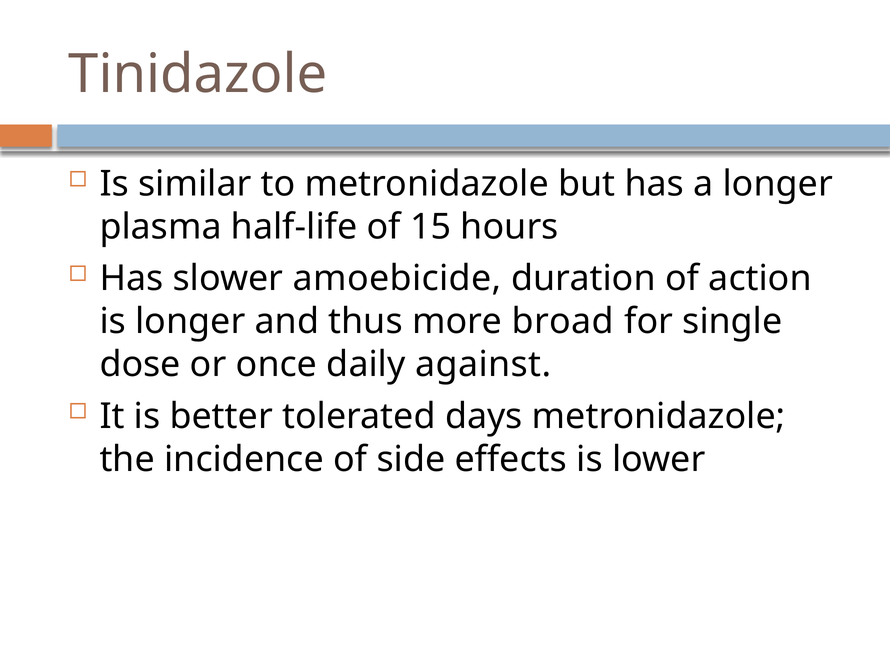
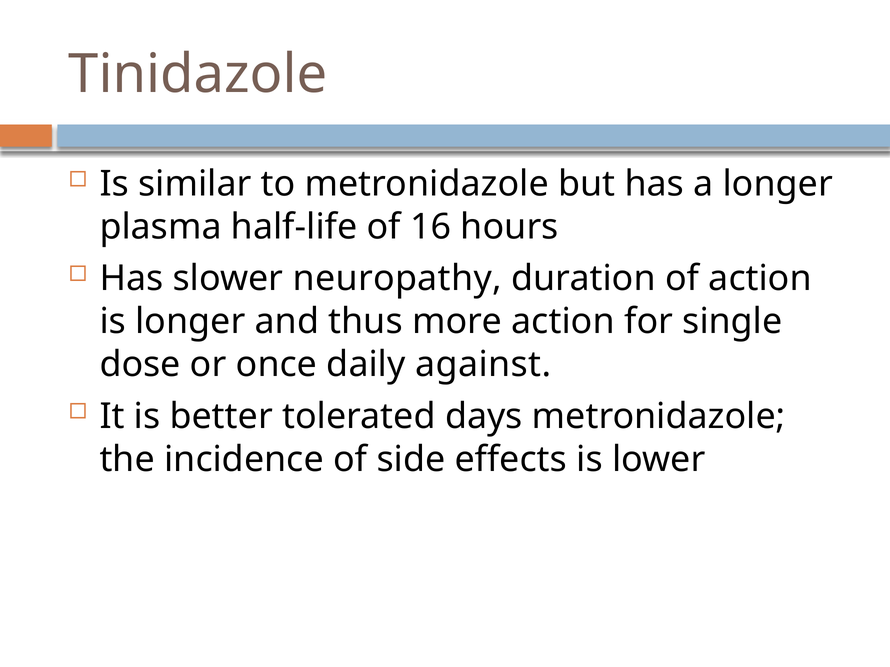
15: 15 -> 16
amoebicide: amoebicide -> neuropathy
more broad: broad -> action
